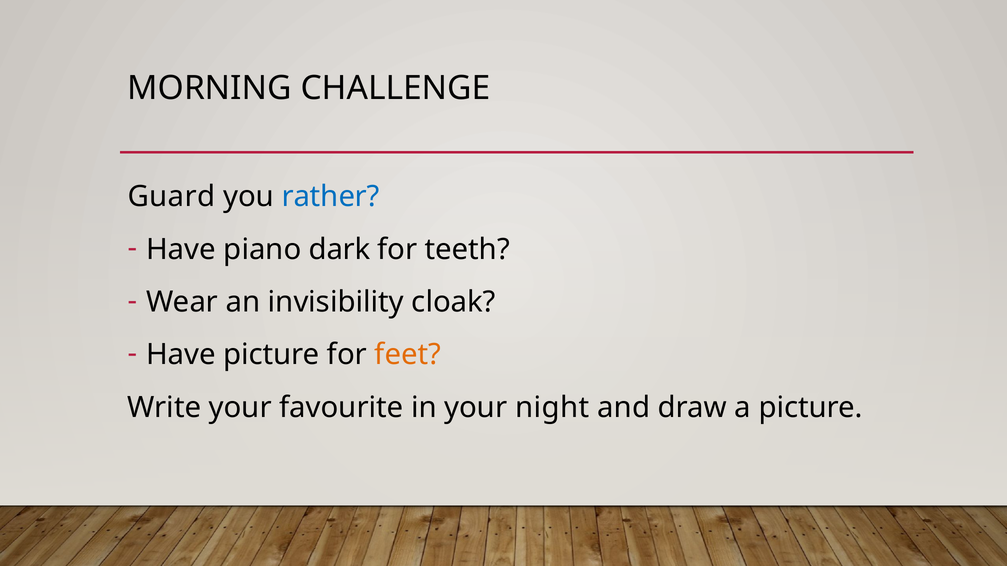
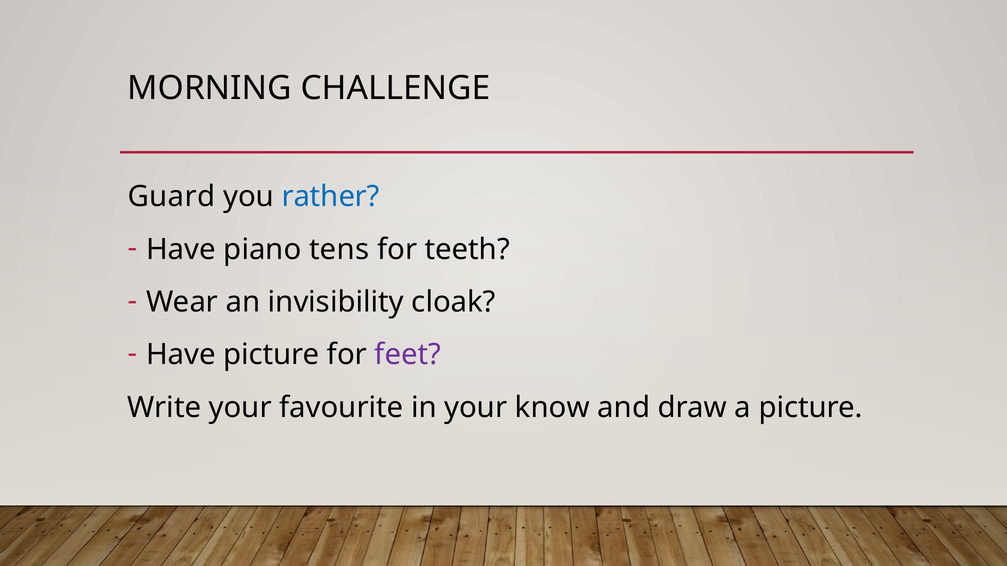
dark: dark -> tens
feet colour: orange -> purple
night: night -> know
